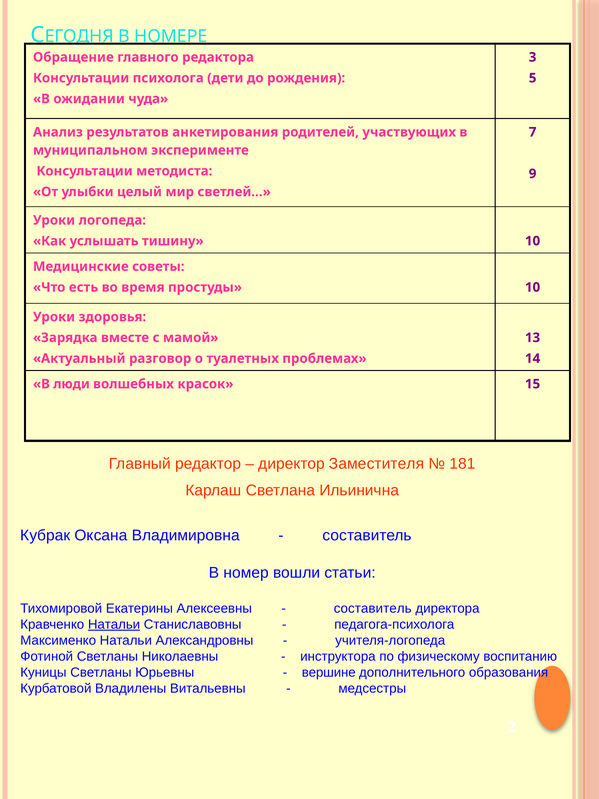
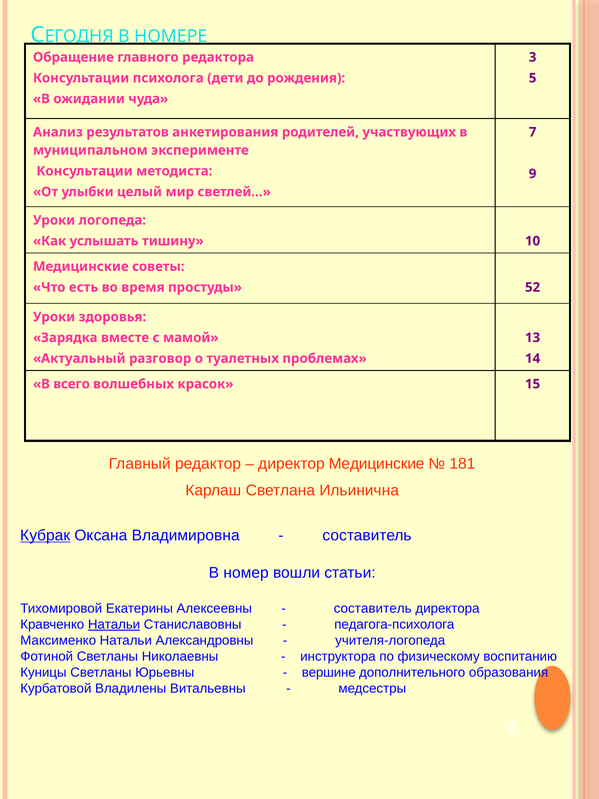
простуды 10: 10 -> 52
люди: люди -> всего
директор Заместителя: Заместителя -> Медицинские
Кубрак underline: none -> present
